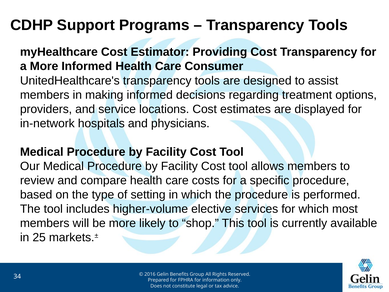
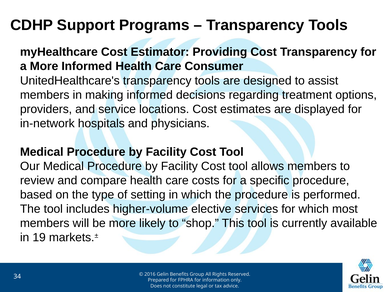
25: 25 -> 19
